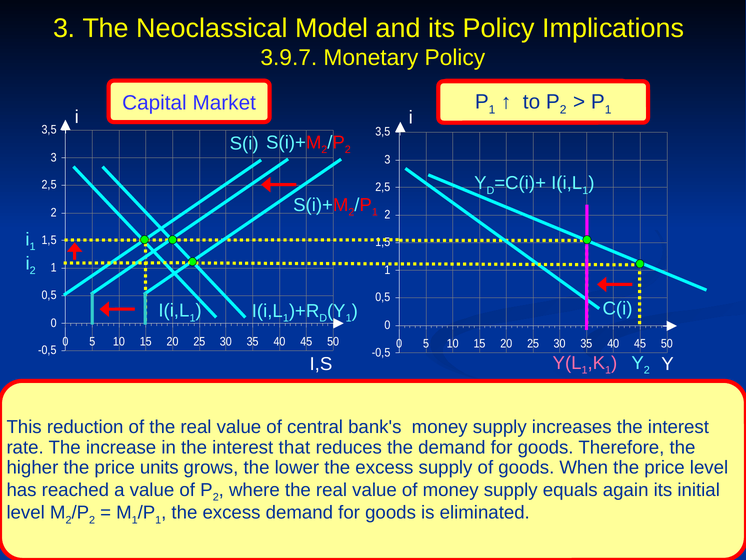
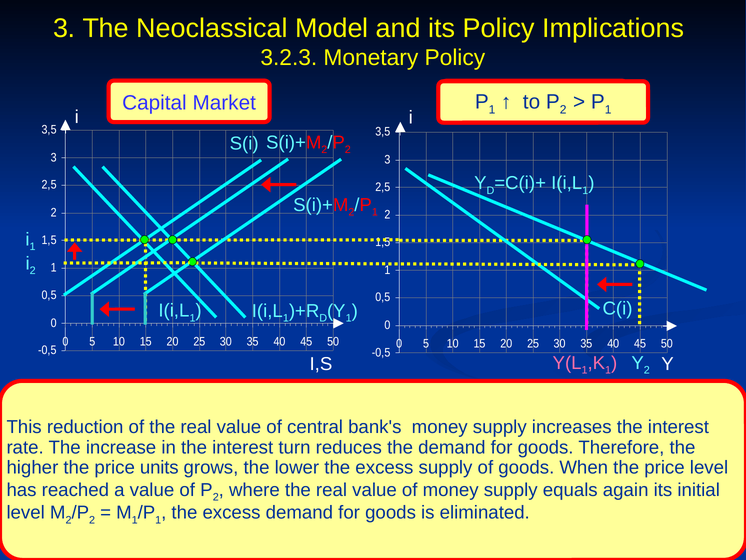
3.9.7: 3.9.7 -> 3.2.3
that: that -> turn
